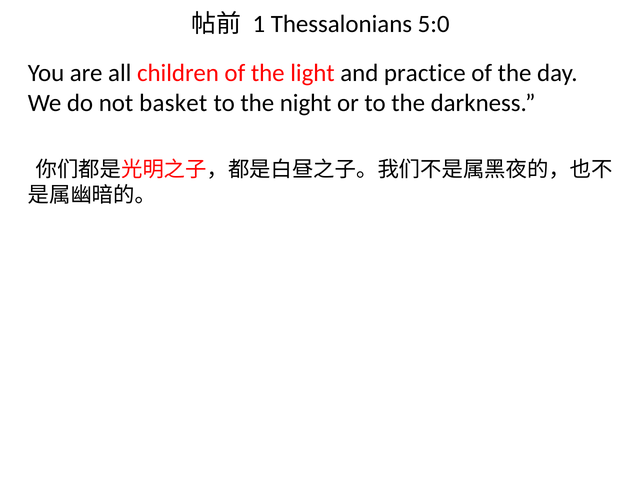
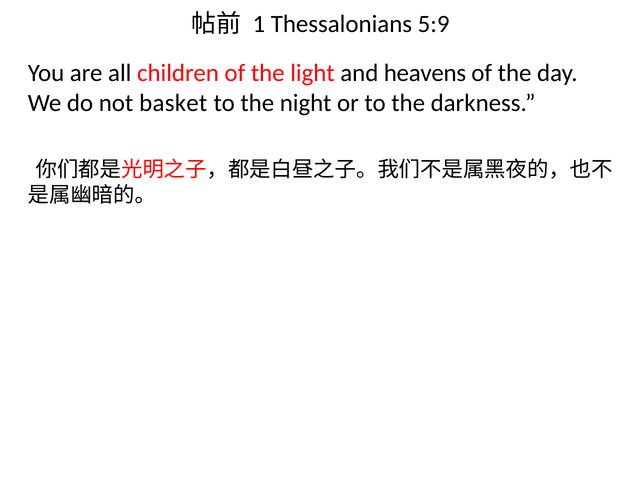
5:0: 5:0 -> 5:9
practice: practice -> heavens
